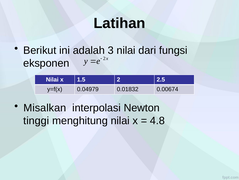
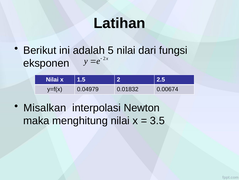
3: 3 -> 5
tinggi: tinggi -> maka
4.8: 4.8 -> 3.5
